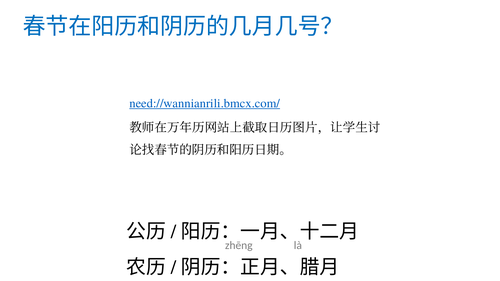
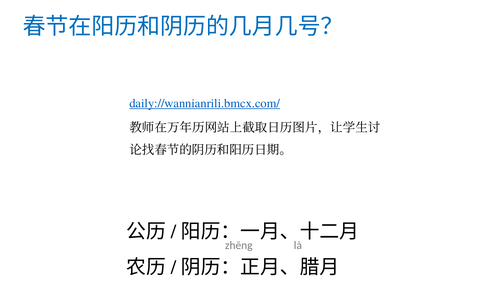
need://wannianrili.bmcx.com/: need://wannianrili.bmcx.com/ -> daily://wannianrili.bmcx.com/
